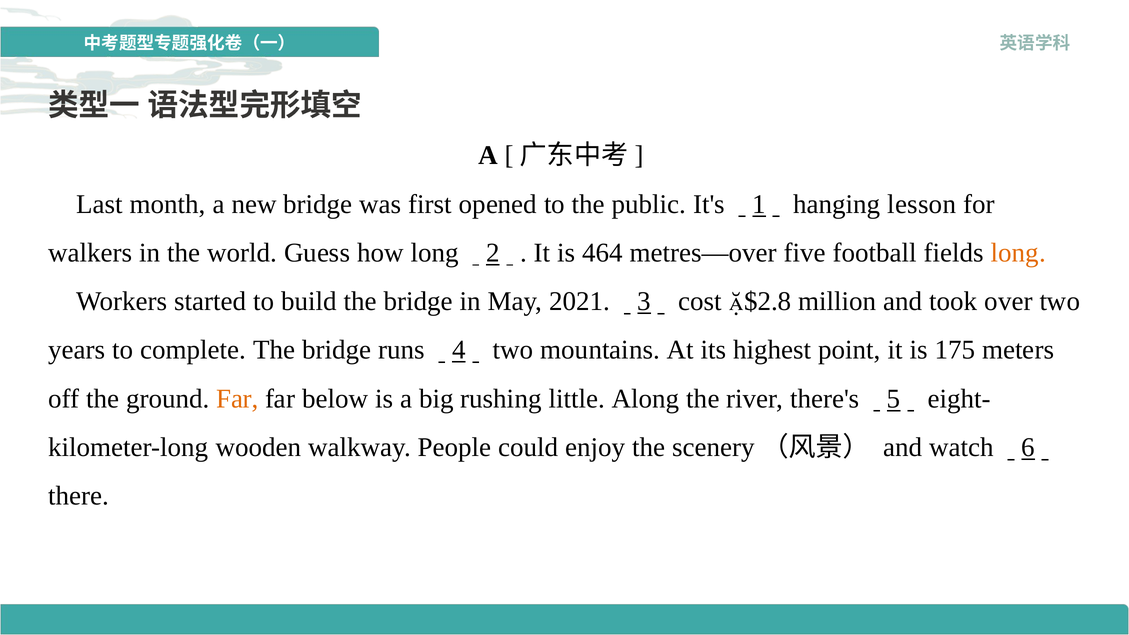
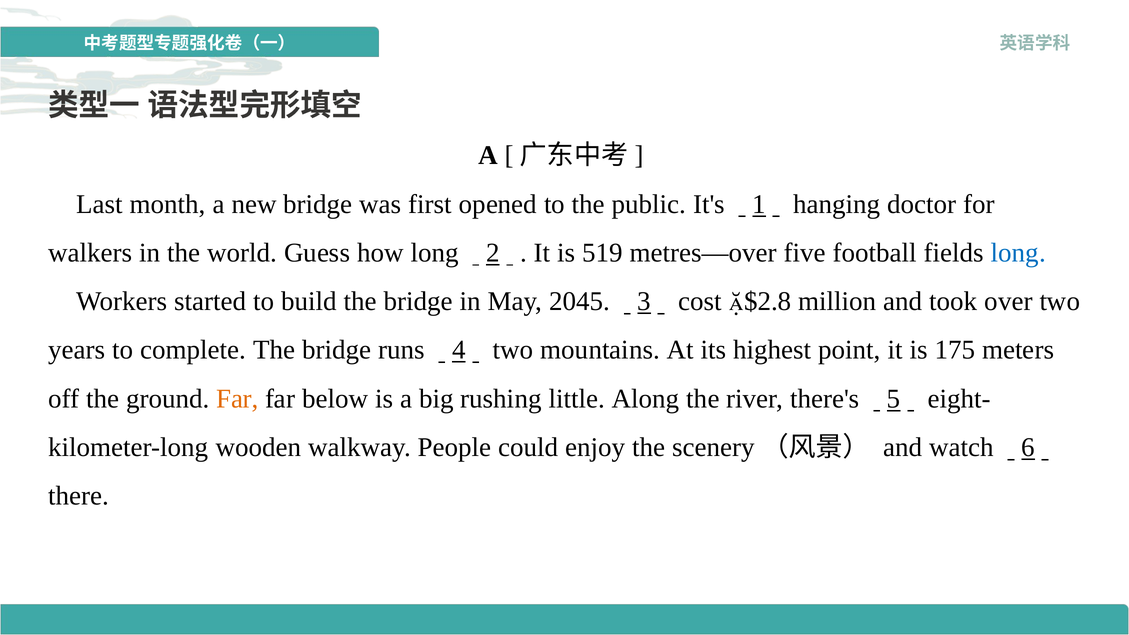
lesson: lesson -> doctor
464: 464 -> 519
long at (1018, 253) colour: orange -> blue
2021: 2021 -> 2045
